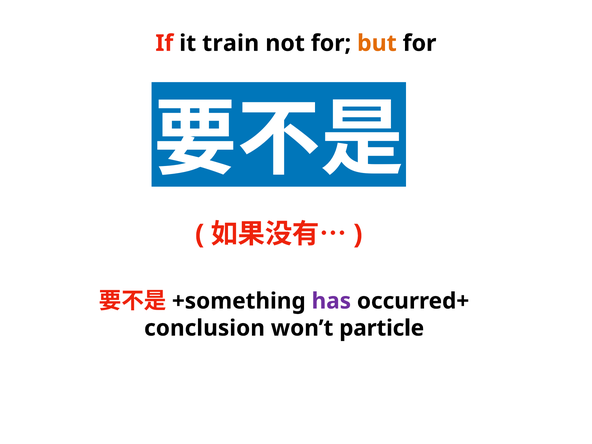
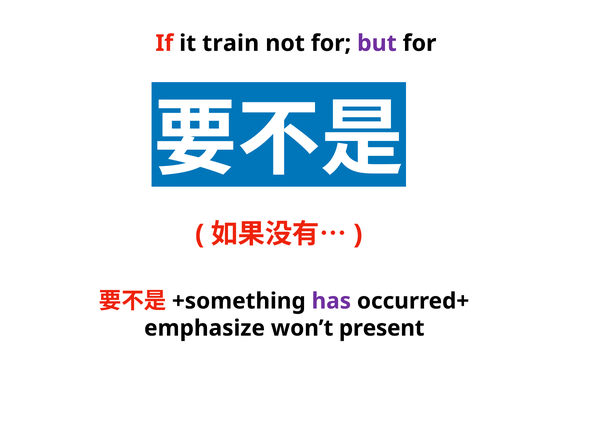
but colour: orange -> purple
conclusion: conclusion -> emphasize
particle: particle -> present
